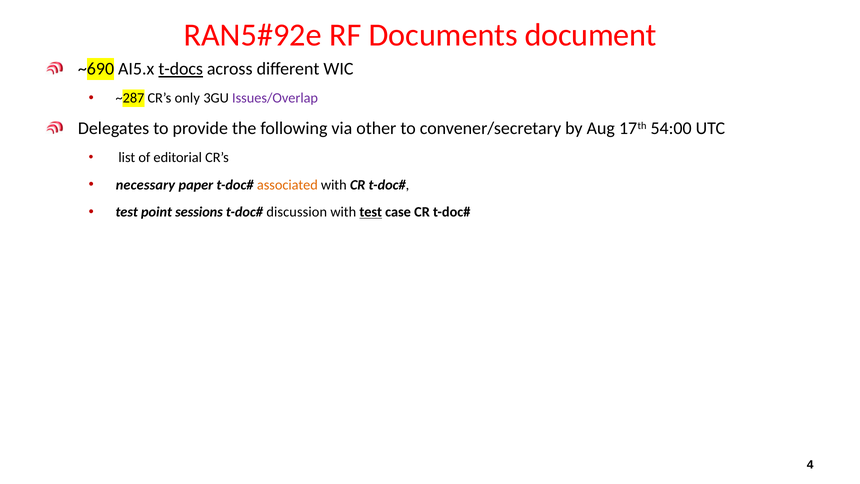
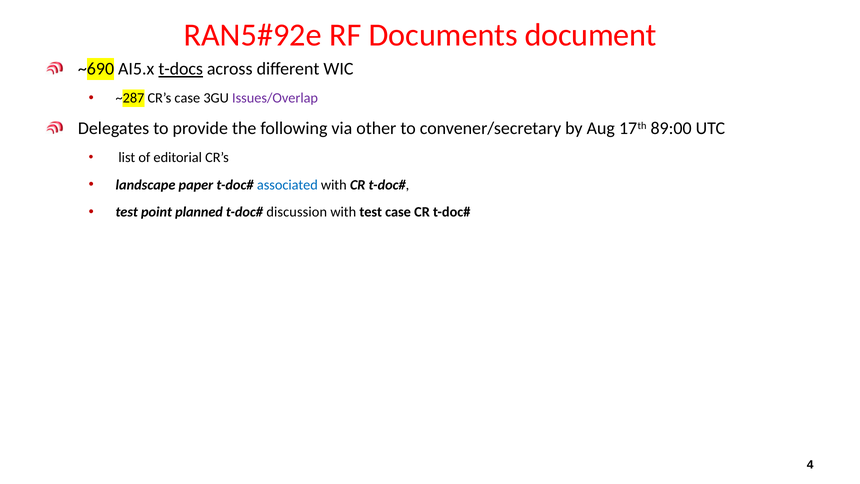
CR’s only: only -> case
54:00: 54:00 -> 89:00
necessary: necessary -> landscape
associated colour: orange -> blue
sessions: sessions -> planned
test at (371, 212) underline: present -> none
